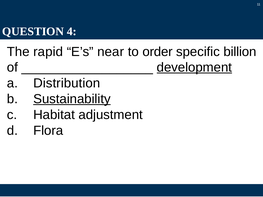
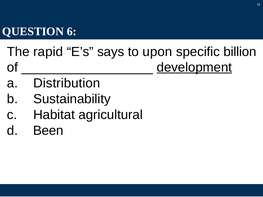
4: 4 -> 6
near: near -> says
order: order -> upon
Sustainability underline: present -> none
adjustment: adjustment -> agricultural
Flora: Flora -> Been
